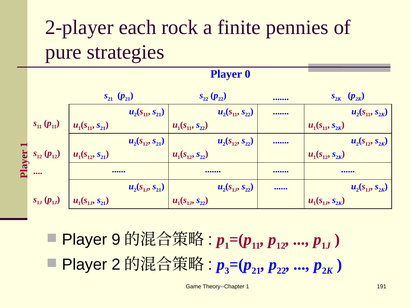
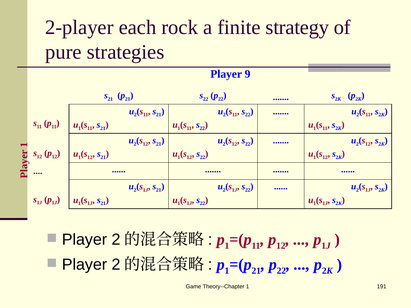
pennies: pennies -> strategy
0: 0 -> 9
9 at (116, 240): 9 -> 2
3 at (227, 271): 3 -> 1
